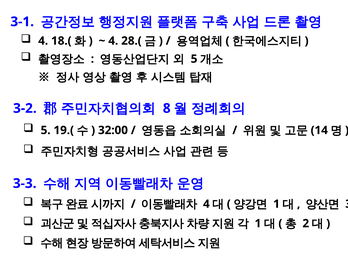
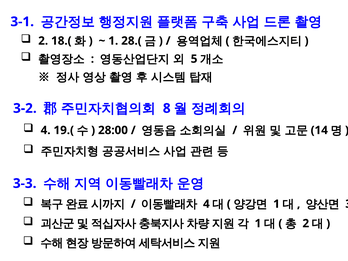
4 at (43, 41): 4 -> 2
4 at (113, 41): 4 -> 1
5 at (46, 130): 5 -> 4
32:00: 32:00 -> 28:00
